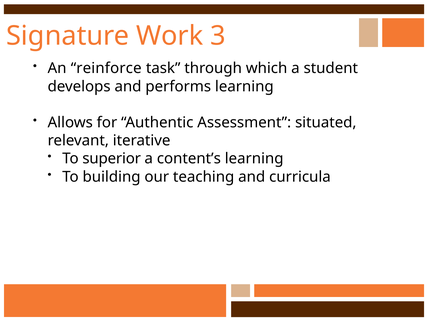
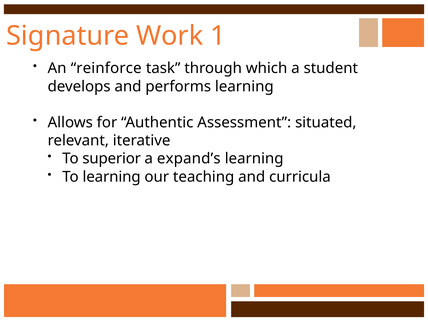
3: 3 -> 1
content’s: content’s -> expand’s
To building: building -> learning
